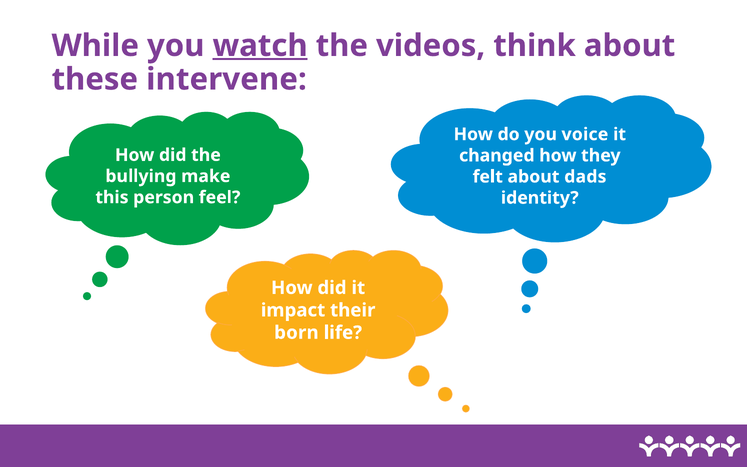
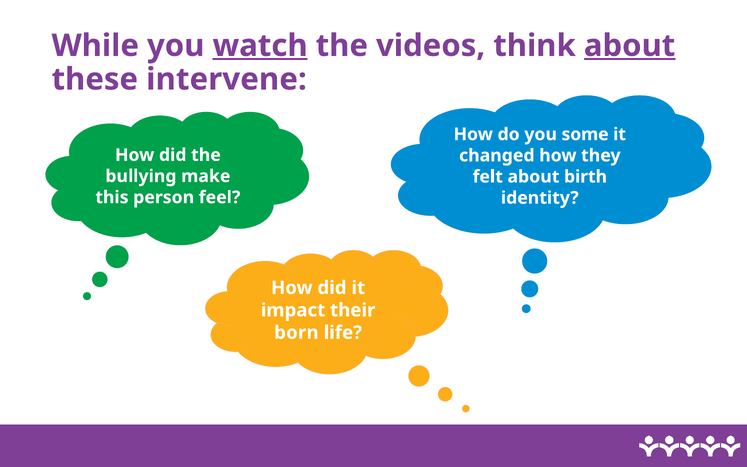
about at (630, 46) underline: none -> present
voice: voice -> some
dads: dads -> birth
